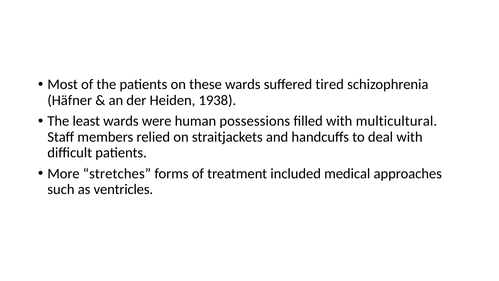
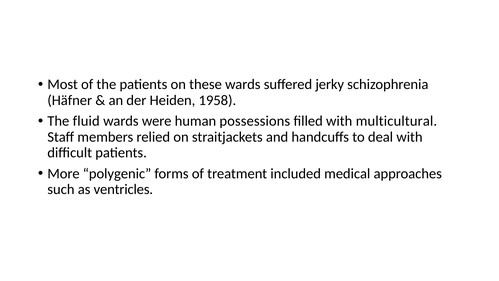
tired: tired -> jerky
1938: 1938 -> 1958
least: least -> fluid
stretches: stretches -> polygenic
